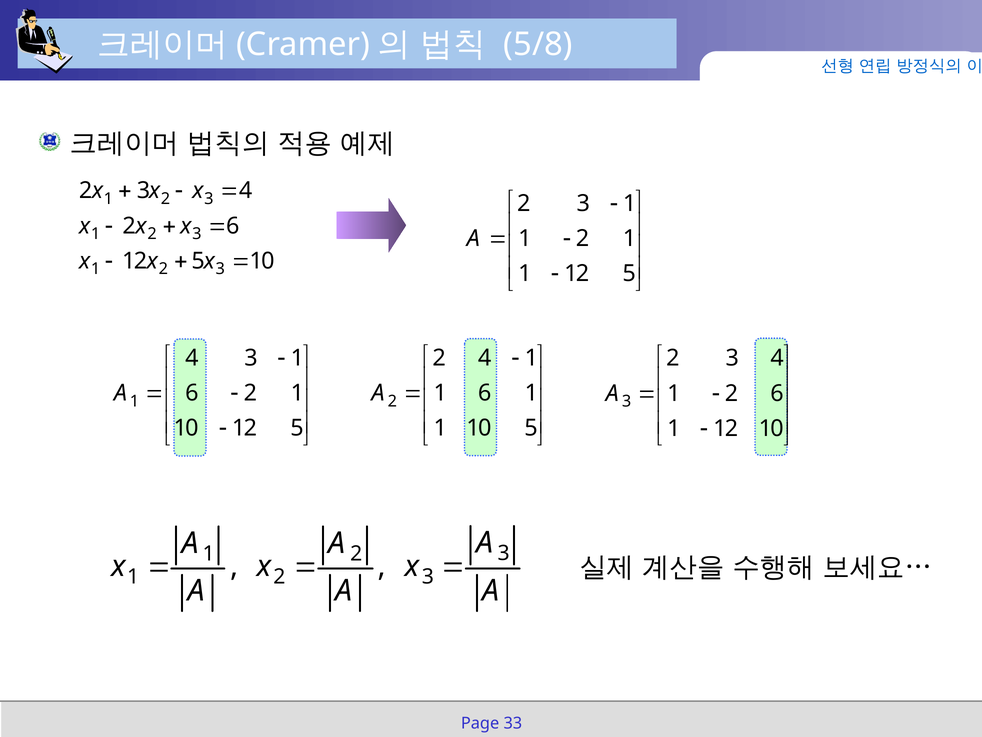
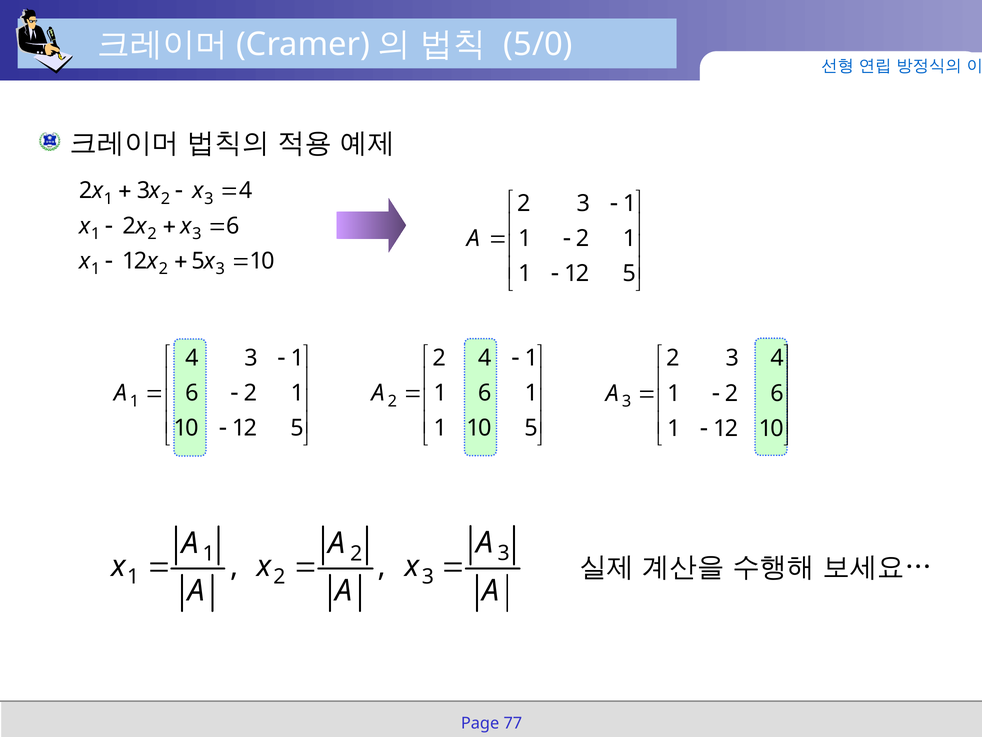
5/8: 5/8 -> 5/0
33: 33 -> 77
